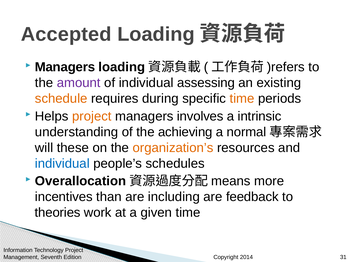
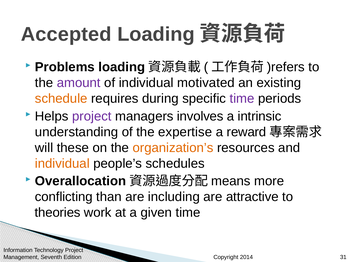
Managers at (65, 67): Managers -> Problems
assessing: assessing -> motivated
time at (242, 99) colour: orange -> purple
project at (92, 116) colour: orange -> purple
achieving: achieving -> expertise
normal: normal -> reward
individual at (62, 164) colour: blue -> orange
incentives: incentives -> conflicting
feedback: feedback -> attractive
